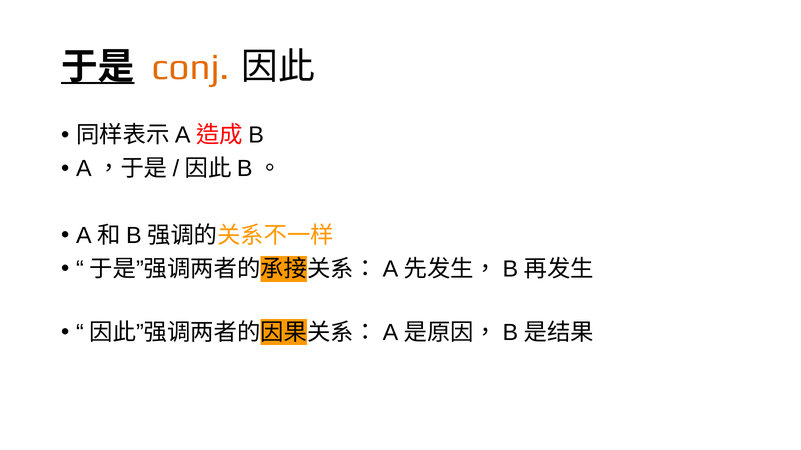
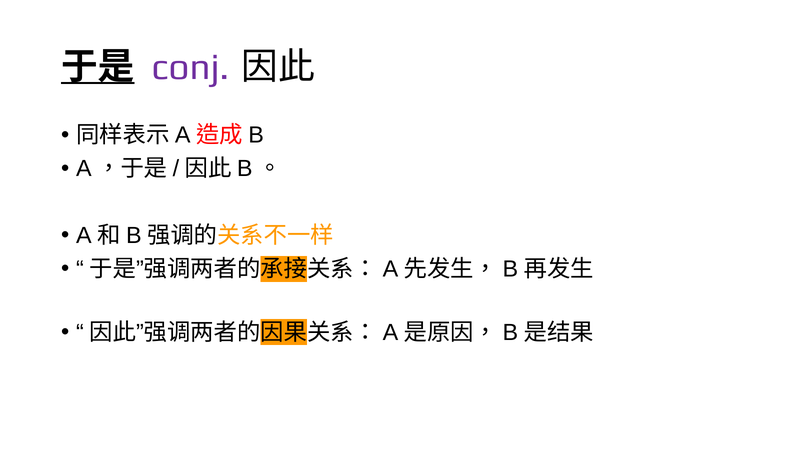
conj colour: orange -> purple
